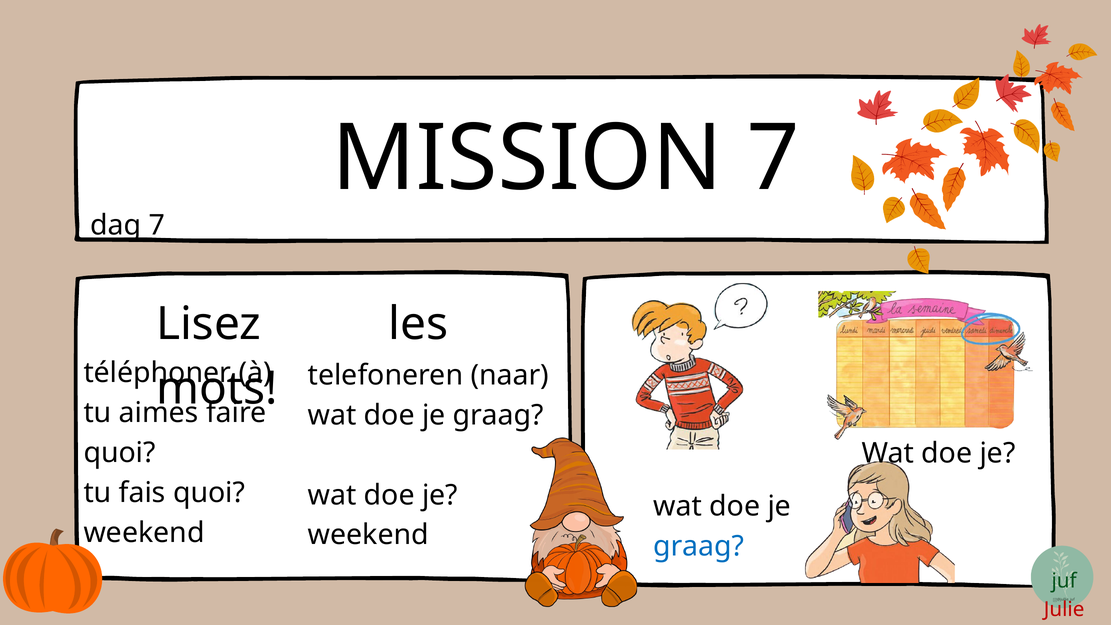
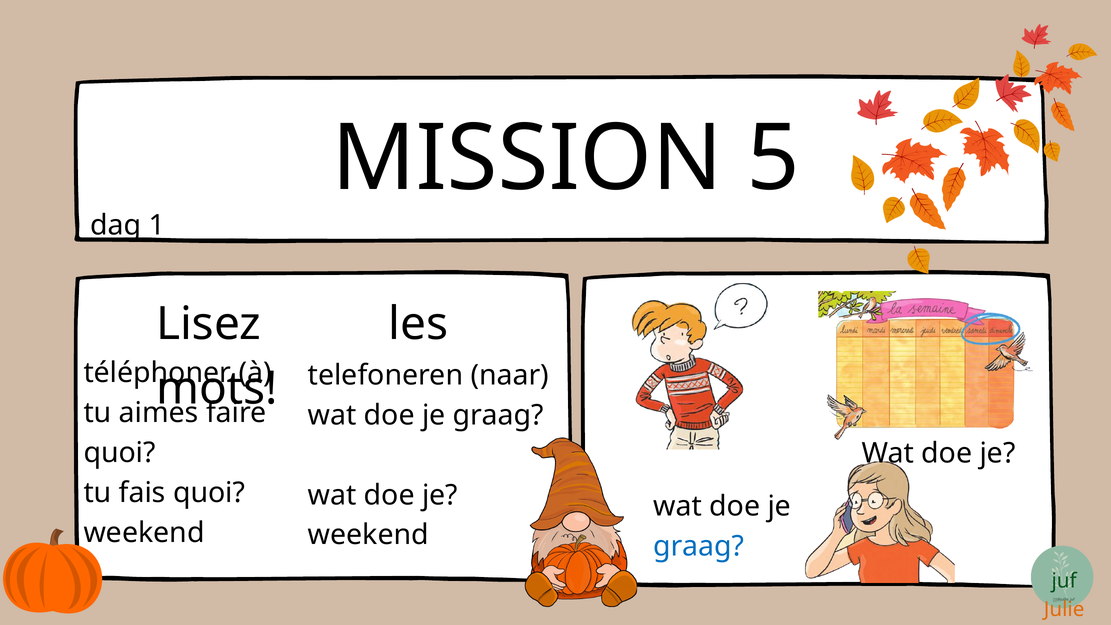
MISSION 7: 7 -> 5
dag 7: 7 -> 1
Julie colour: red -> orange
